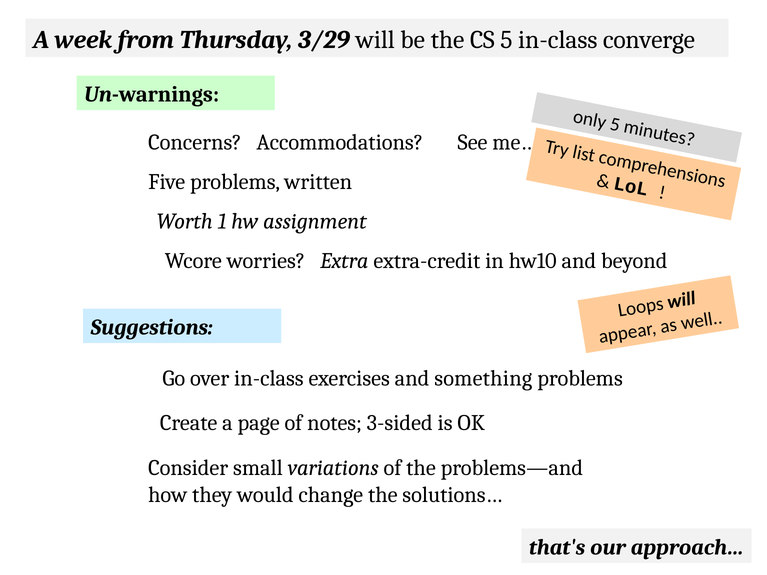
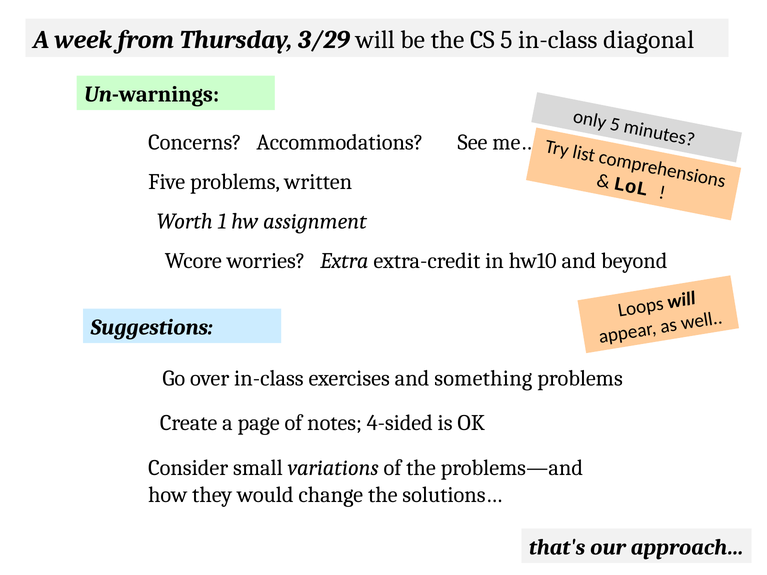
converge: converge -> diagonal
3-sided: 3-sided -> 4-sided
